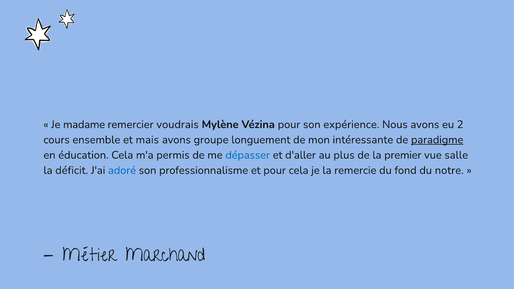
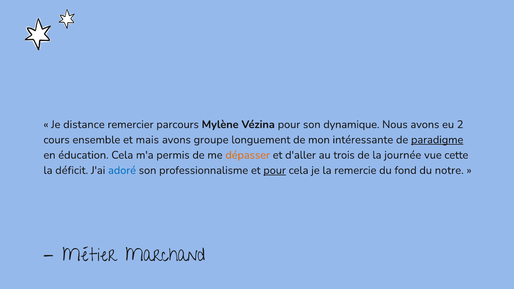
madame: madame -> distance
voudrais: voudrais -> parcours
expérience: expérience -> dynamique
dépasser colour: blue -> orange
plus: plus -> trois
premier: premier -> journée
salle: salle -> cette
pour at (275, 170) underline: none -> present
